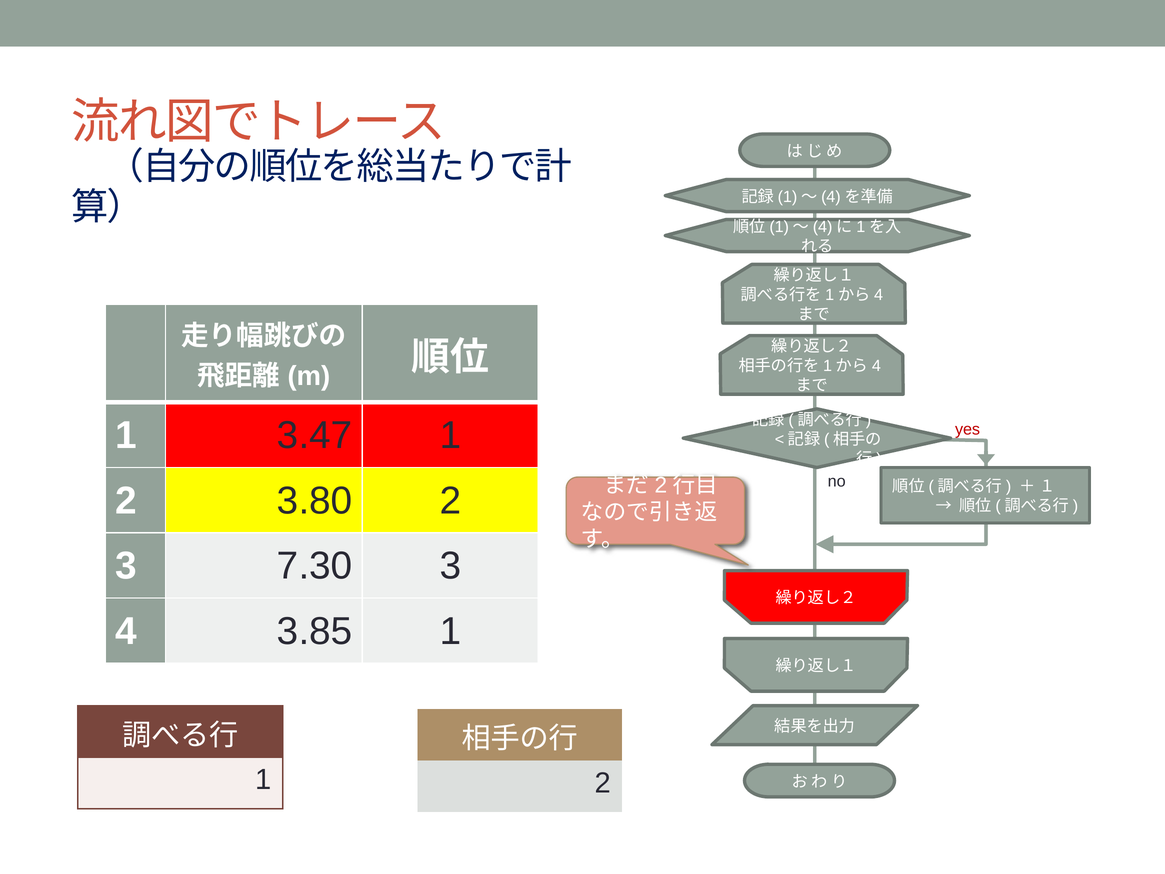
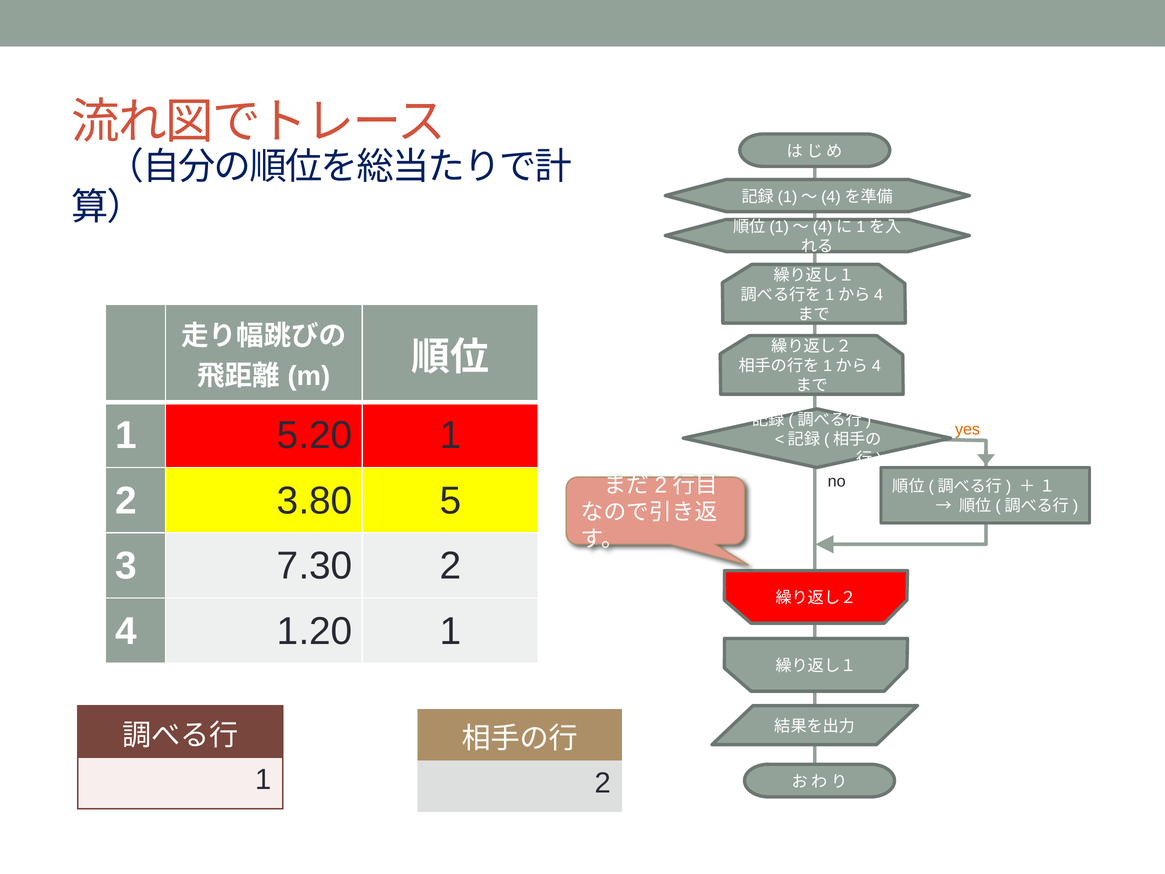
3.47: 3.47 -> 5.20
yes colour: red -> orange
3.80 2: 2 -> 5
7.30 3: 3 -> 2
3.85: 3.85 -> 1.20
